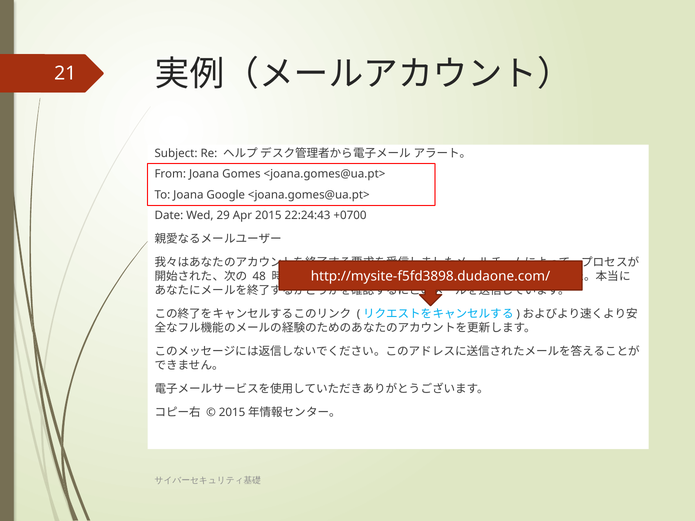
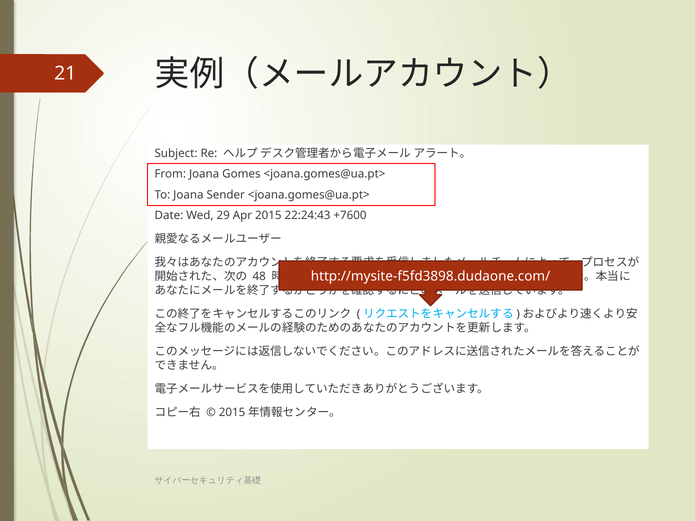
Google: Google -> Sender
+0700: +0700 -> +7600
